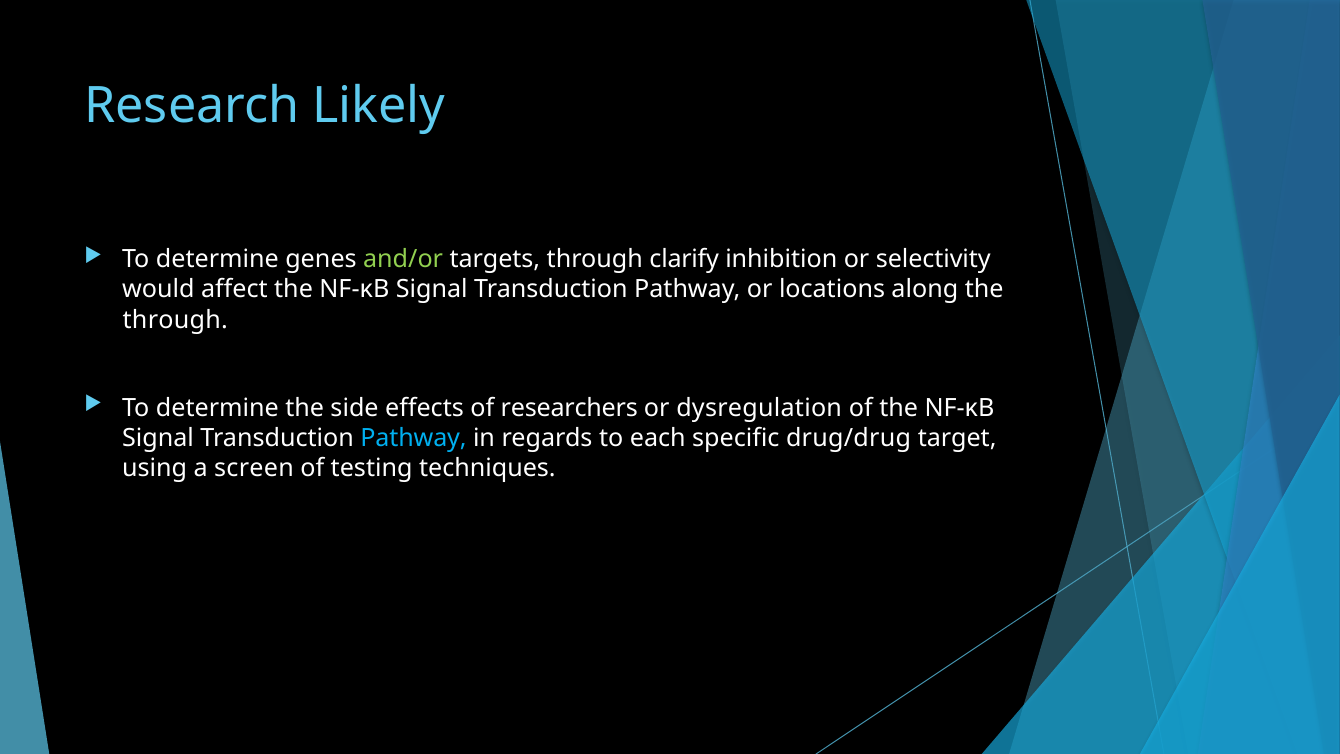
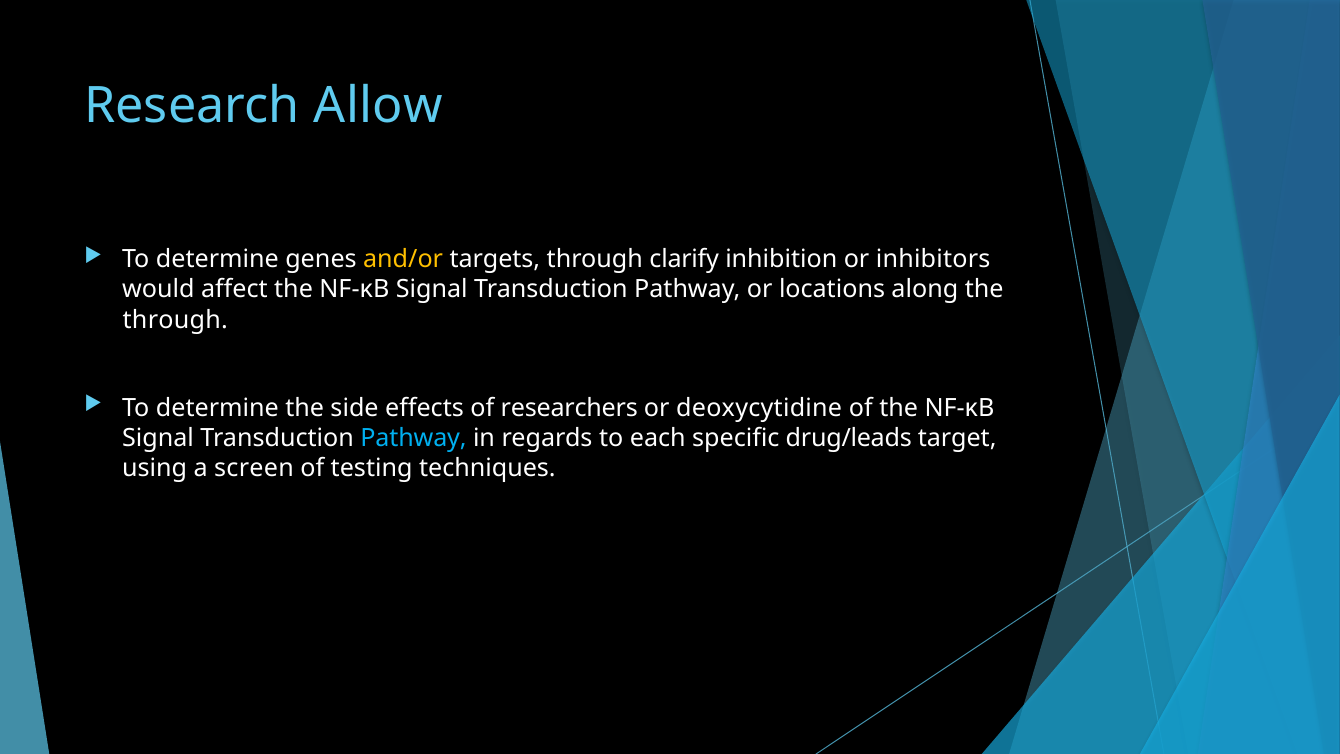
Likely: Likely -> Allow
and/or colour: light green -> yellow
selectivity: selectivity -> inhibitors
dysregulation: dysregulation -> deoxycytidine
drug/drug: drug/drug -> drug/leads
